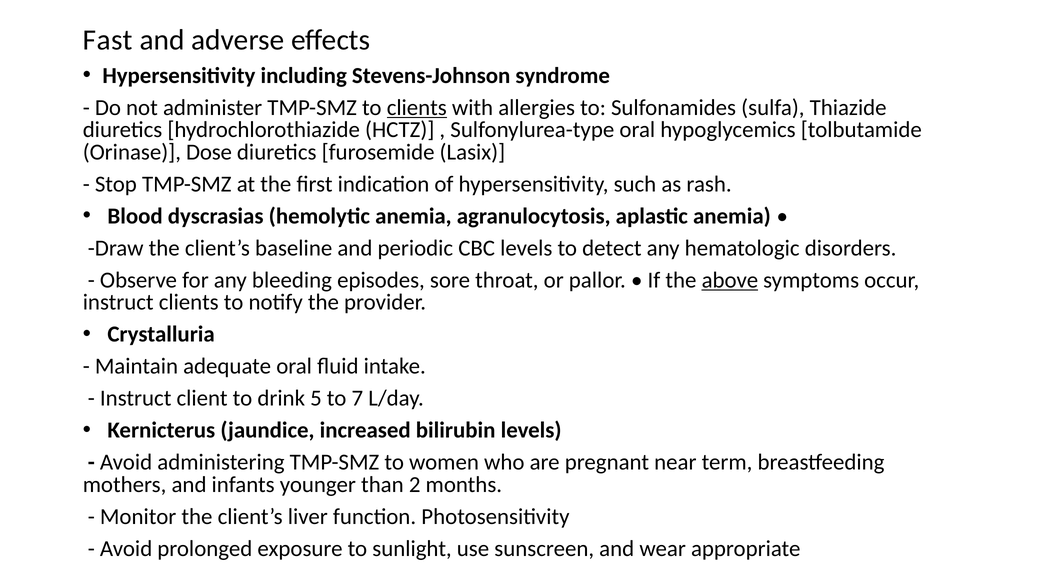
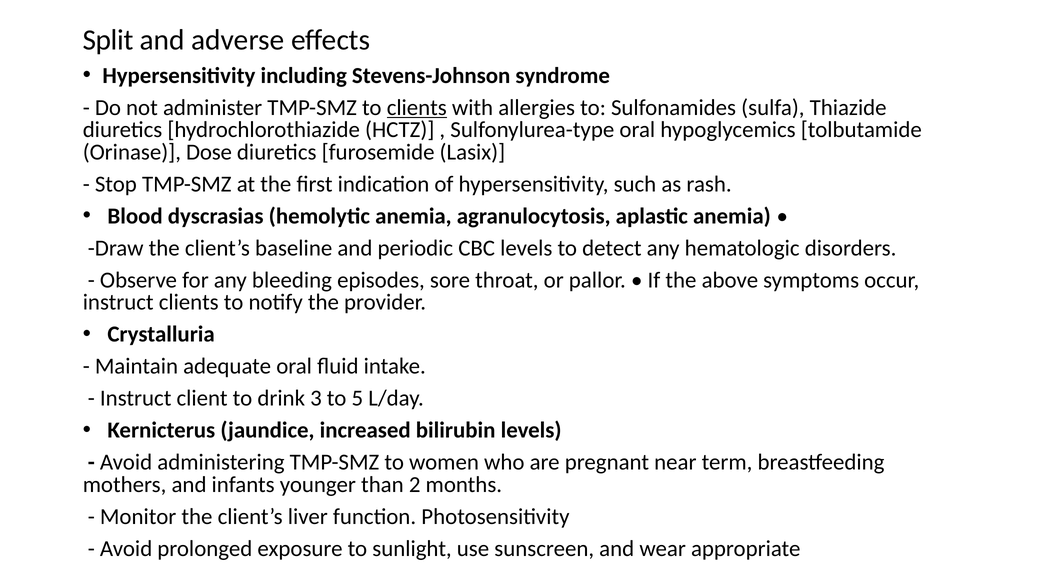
Fast: Fast -> Split
above underline: present -> none
5: 5 -> 3
7: 7 -> 5
